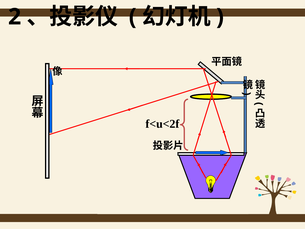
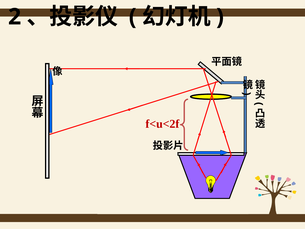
f<u<2f colour: black -> red
